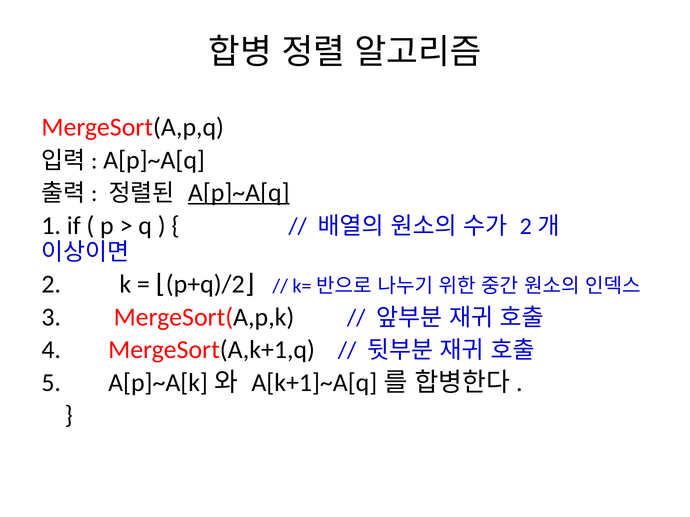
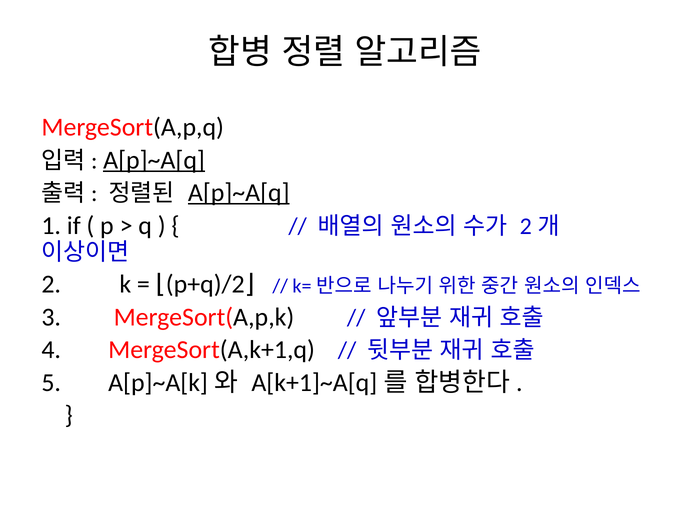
A[p]~A[q at (154, 160) underline: none -> present
